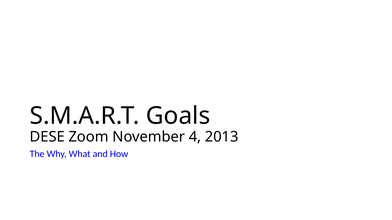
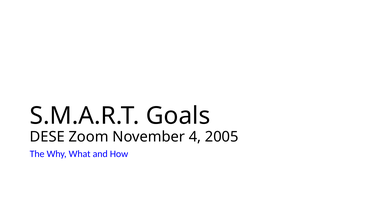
2013: 2013 -> 2005
